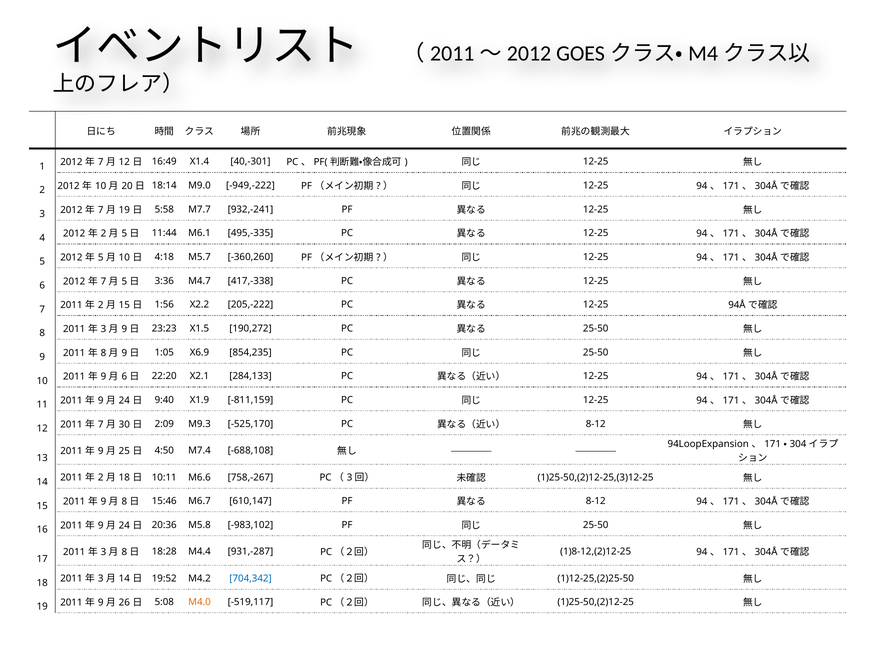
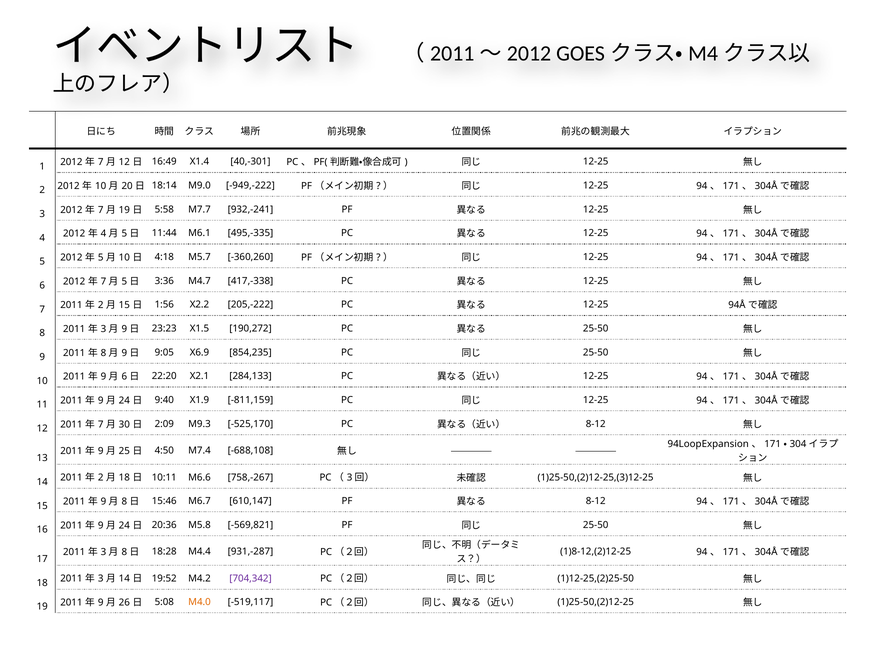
2 at (103, 234): 2 -> 4
1:05: 1:05 -> 9:05
-983,102: -983,102 -> -569,821
704,342 colour: blue -> purple
